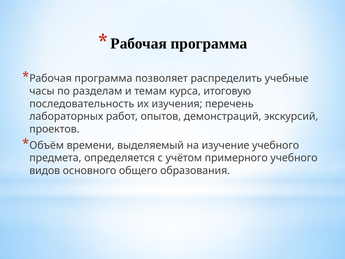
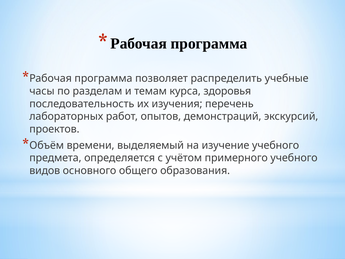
итоговую: итоговую -> здоровья
